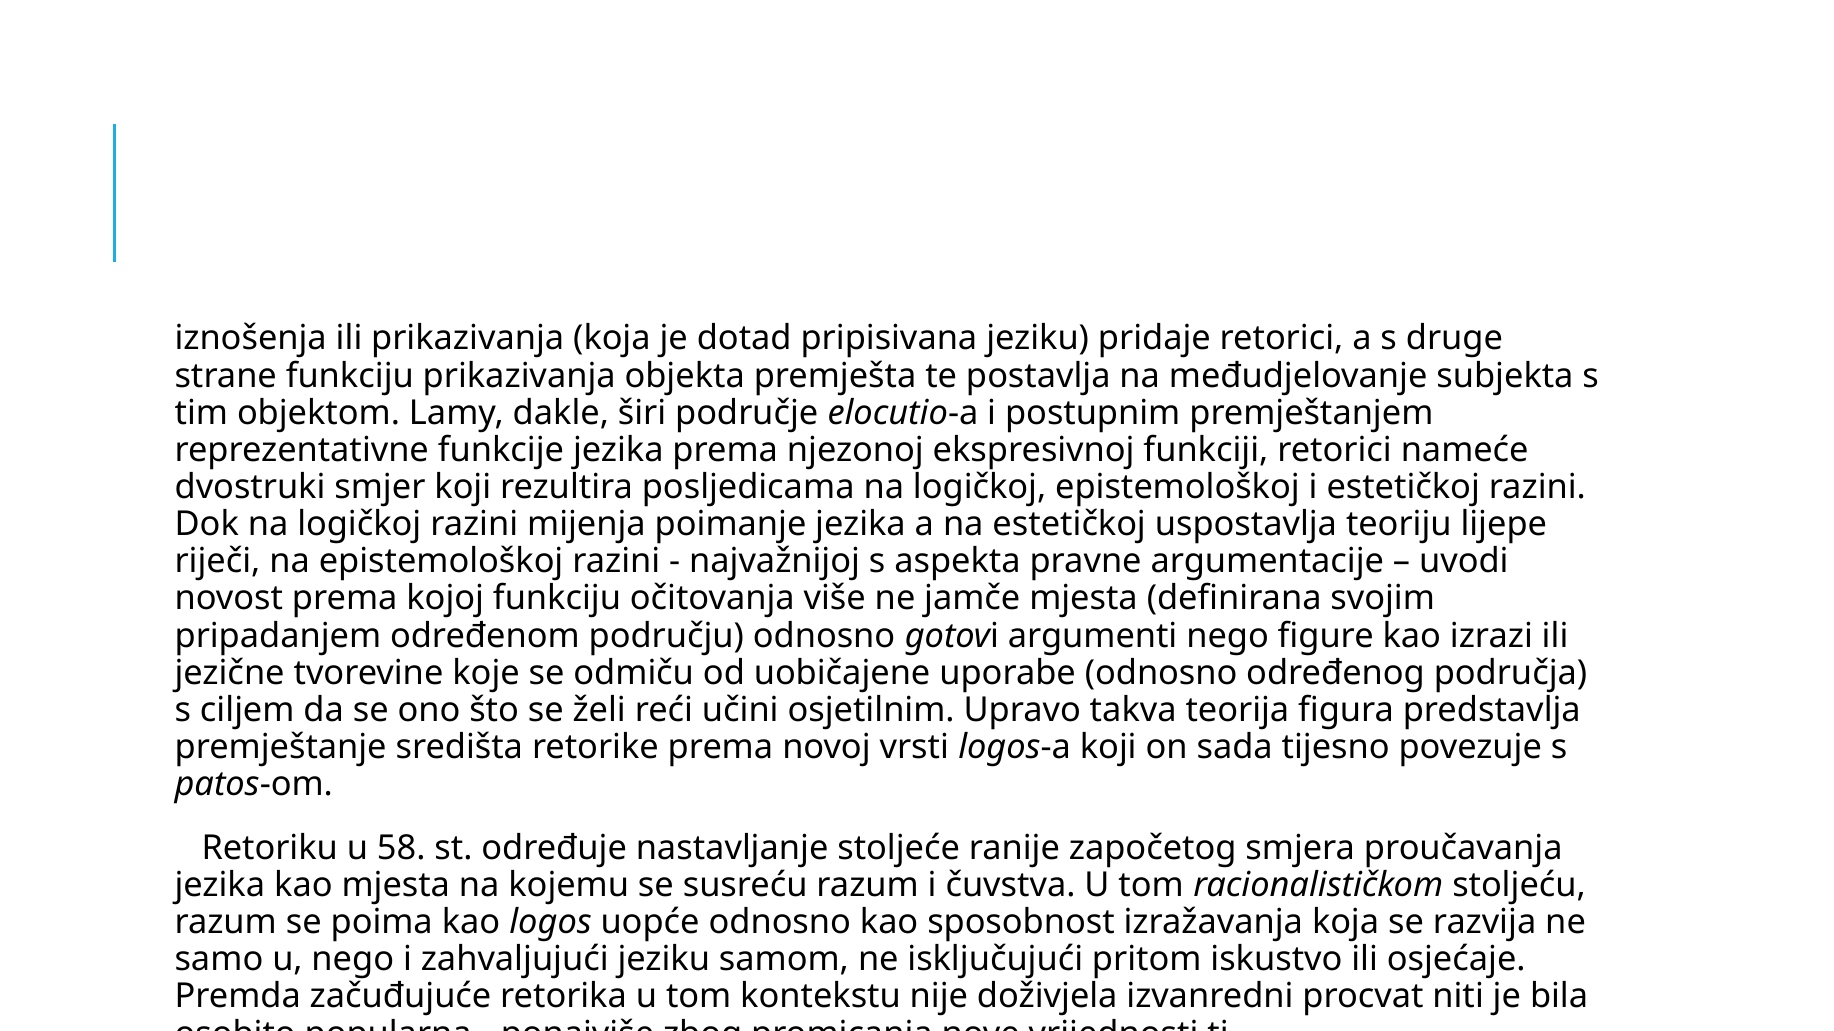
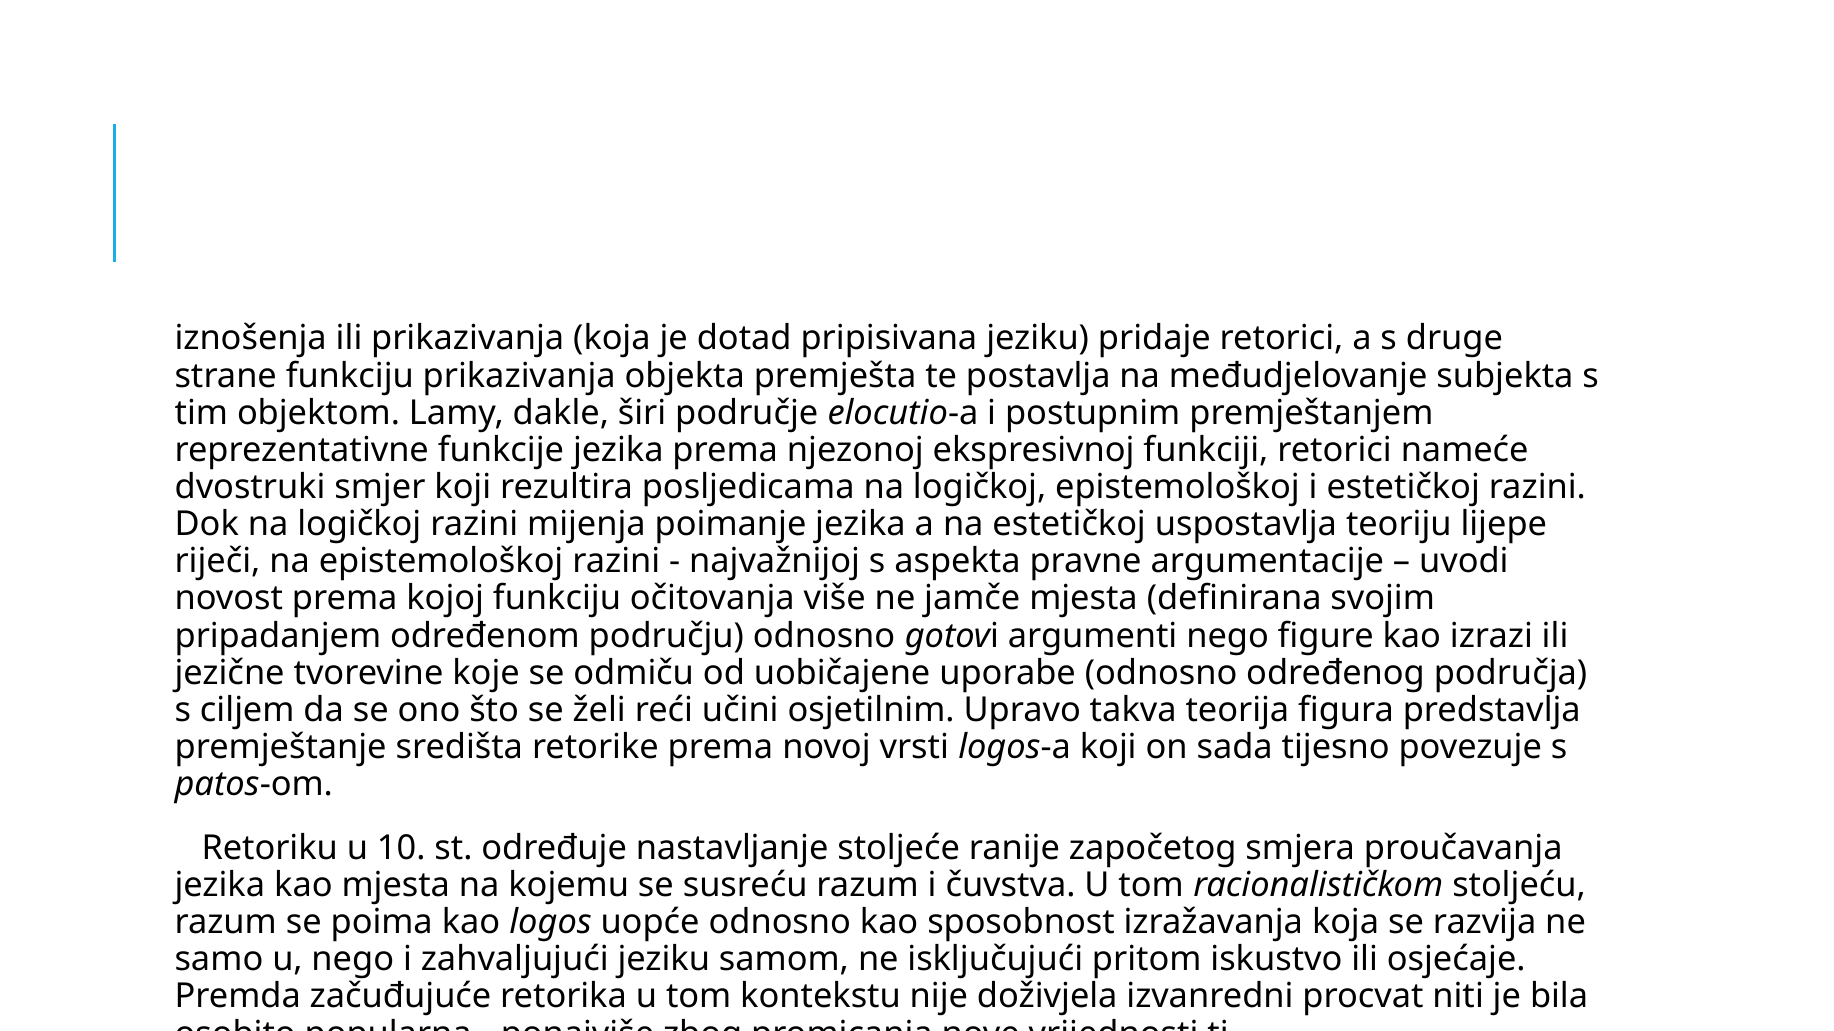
58: 58 -> 10
